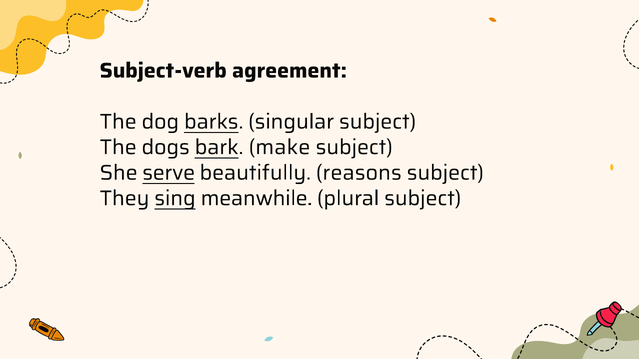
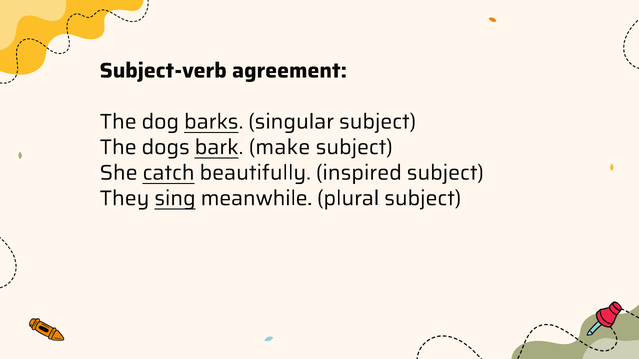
serve: serve -> catch
reasons: reasons -> inspired
